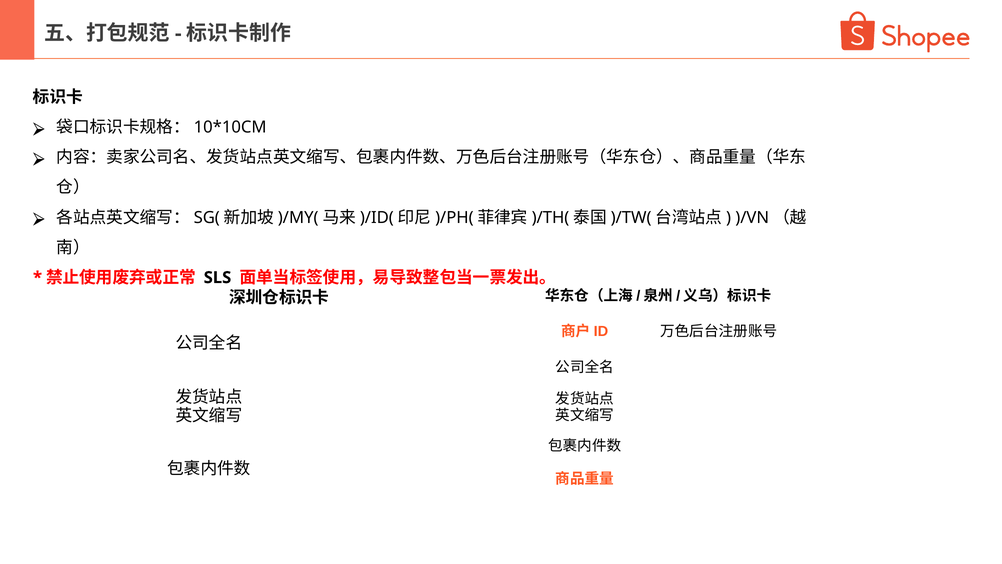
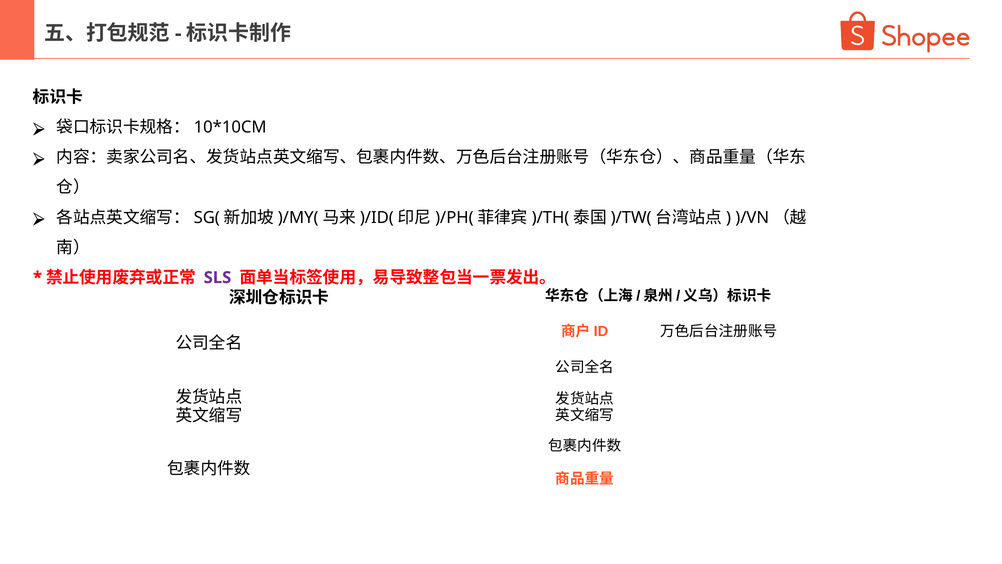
SLS colour: black -> purple
